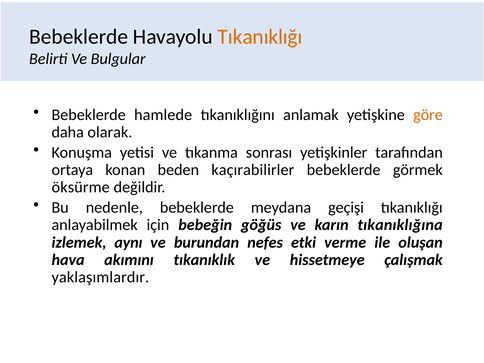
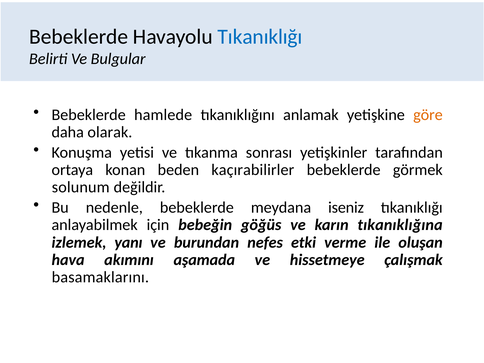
Tıkanıklığı at (260, 37) colour: orange -> blue
öksürme: öksürme -> solunum
geçişi: geçişi -> iseniz
aynı: aynı -> yanı
tıkanıklık: tıkanıklık -> aşamada
yaklaşımlardır: yaklaşımlardır -> basamaklarını
